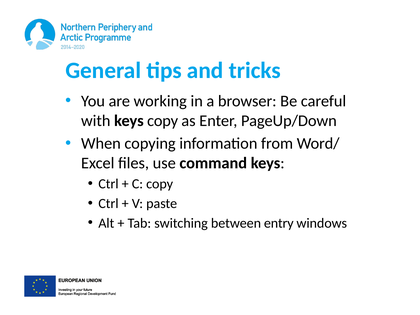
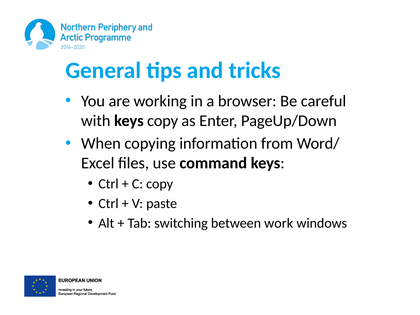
entry: entry -> work
